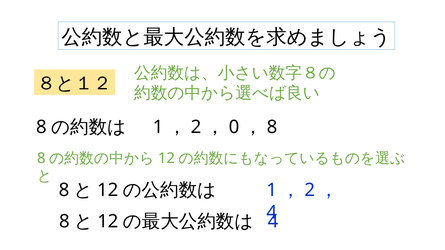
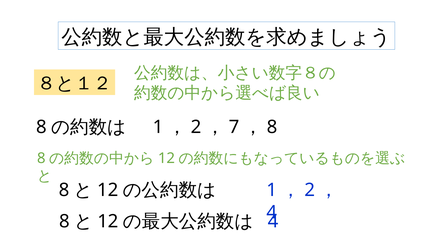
0: 0 -> 7
